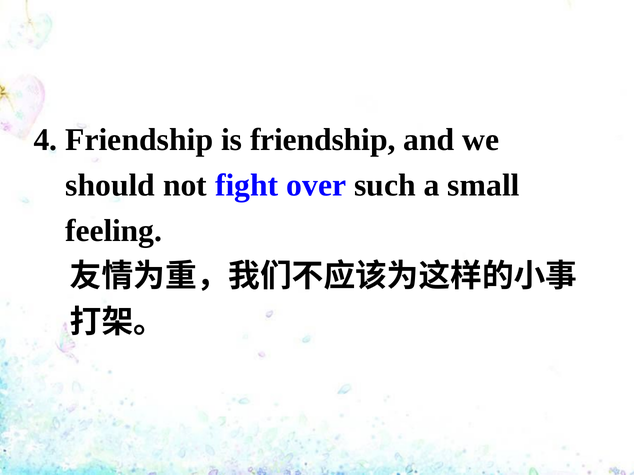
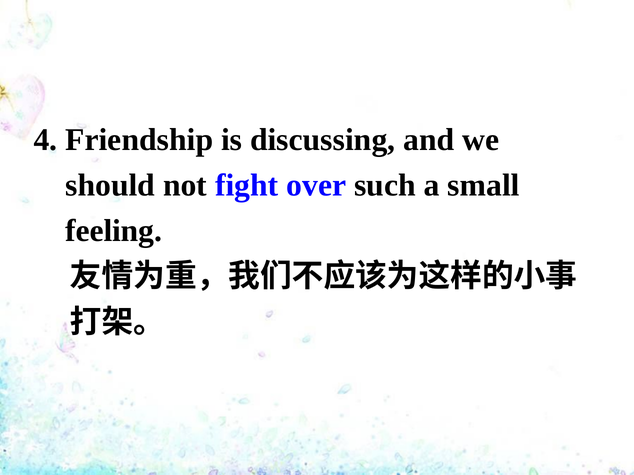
is friendship: friendship -> discussing
